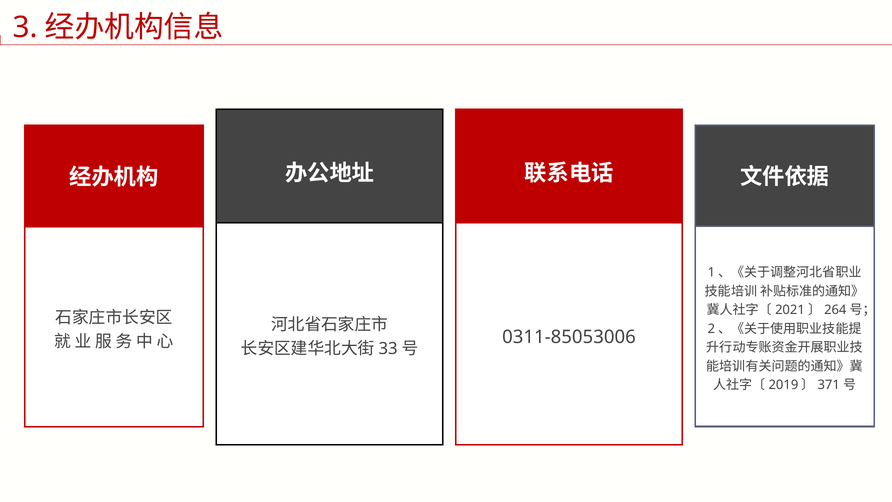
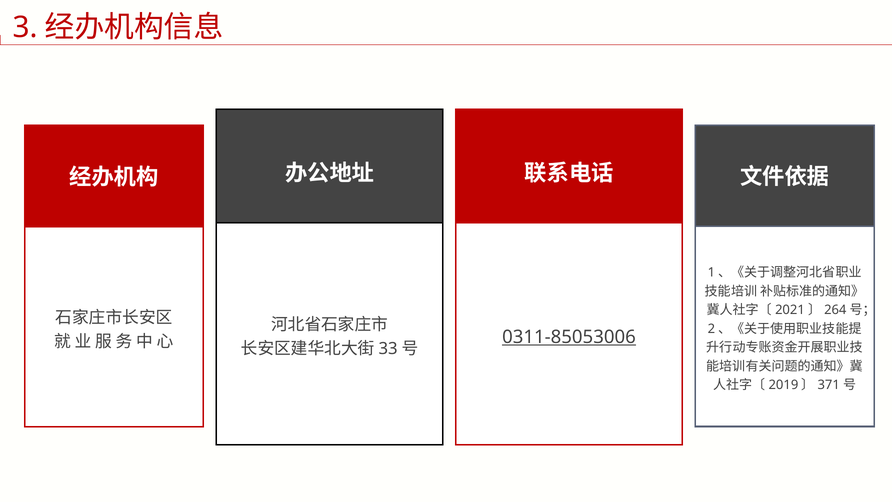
0311-85053006 underline: none -> present
